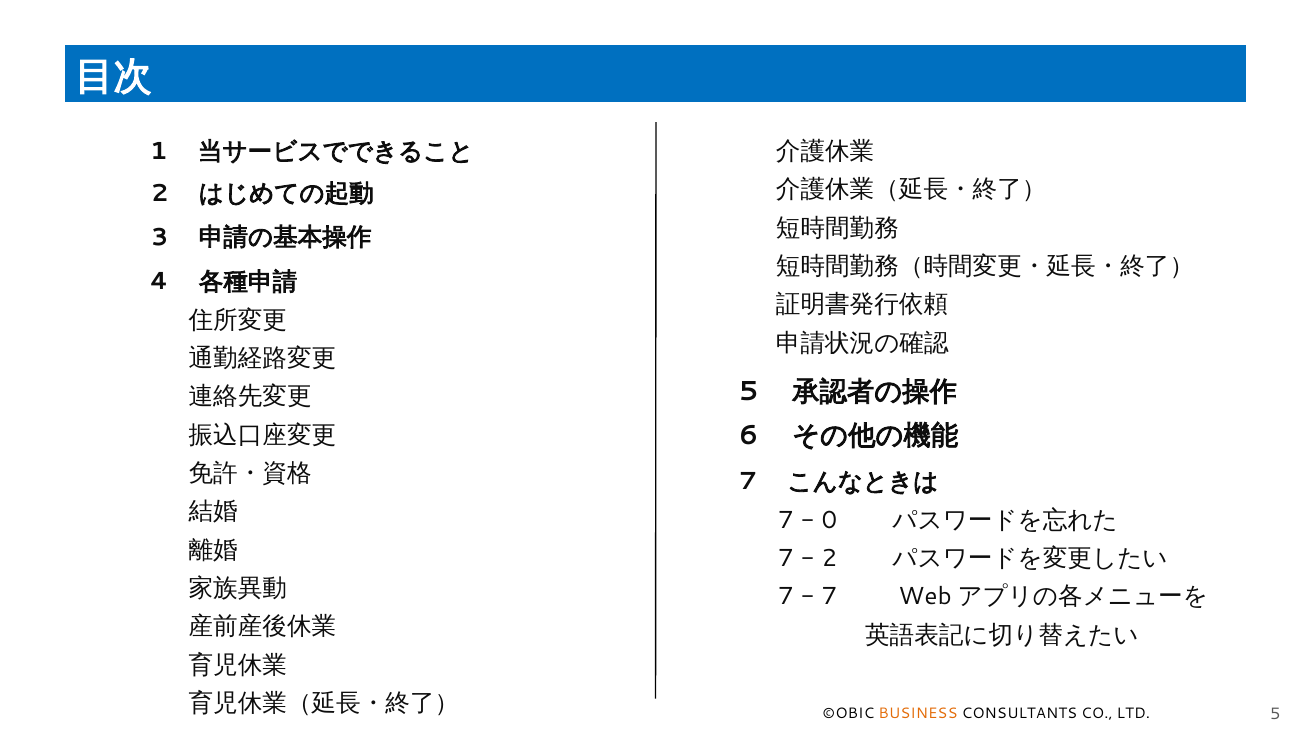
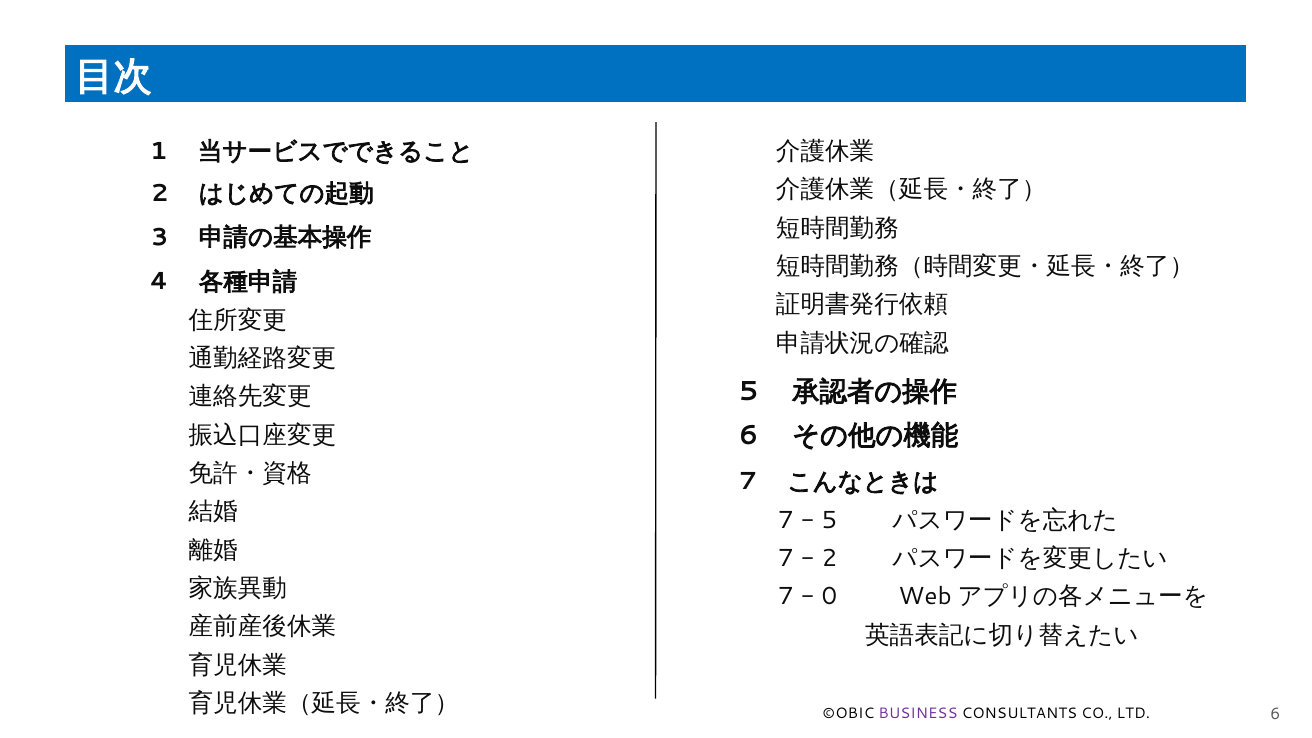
0 at (829, 520): 0 -> 5
7 at (829, 597): 7 -> 0
BUSINESS colour: orange -> purple
LTD 5: 5 -> 6
